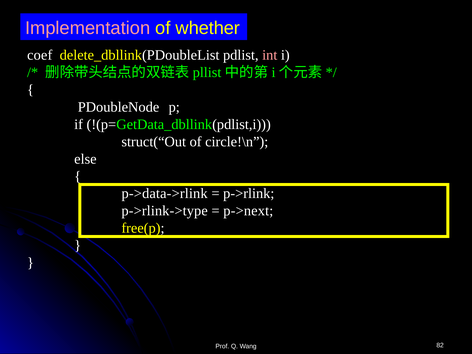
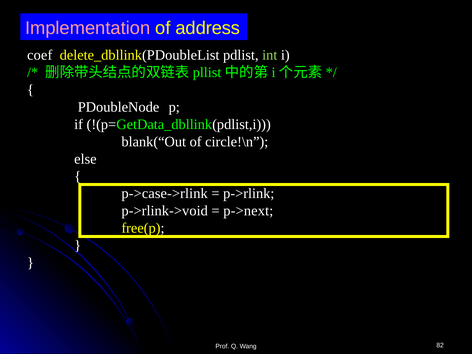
whether: whether -> address
int colour: pink -> light green
struct(“Out: struct(“Out -> blank(“Out
p->data->rlink: p->data->rlink -> p->case->rlink
p->rlink->type: p->rlink->type -> p->rlink->void
